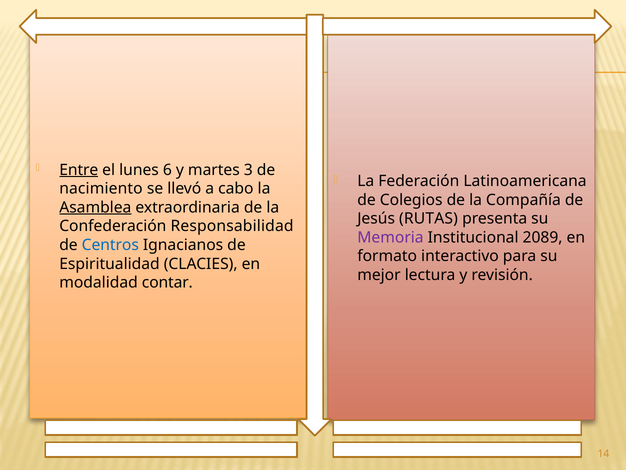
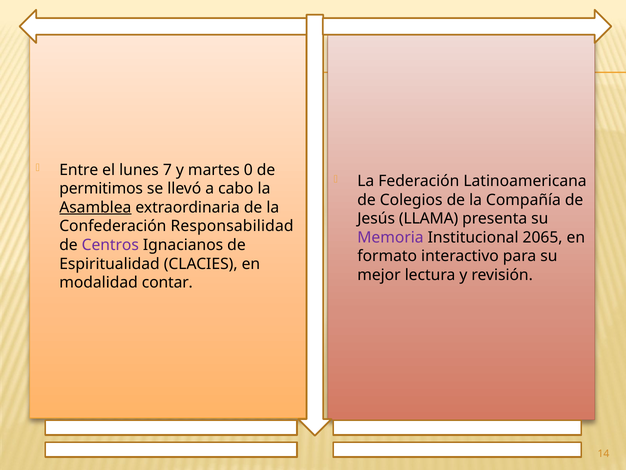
Entre underline: present -> none
6: 6 -> 7
3: 3 -> 0
nacimiento: nacimiento -> permitimos
RUTAS: RUTAS -> LLAMA
2089: 2089 -> 2065
Centros colour: blue -> purple
